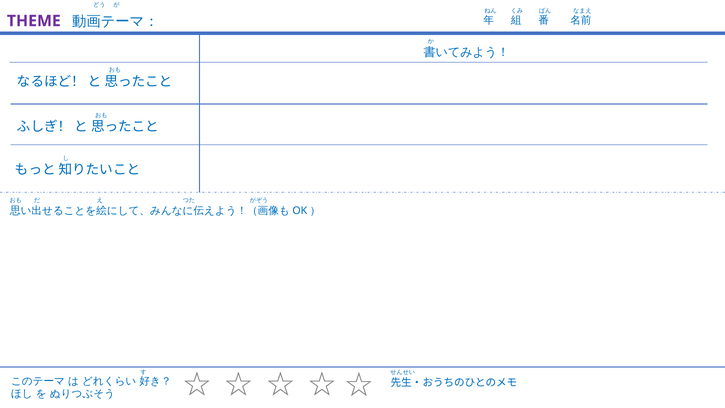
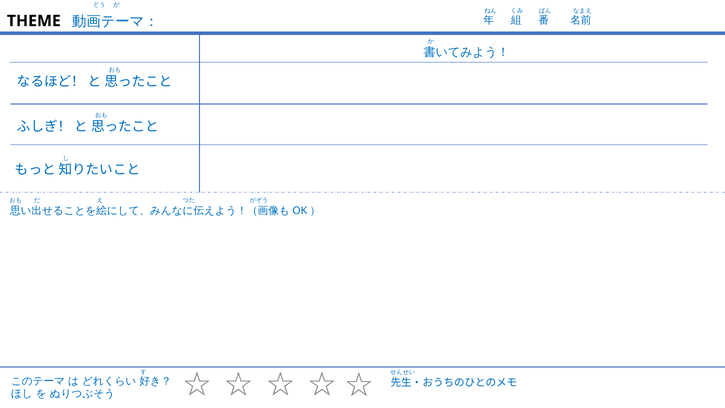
THEME colour: purple -> black
